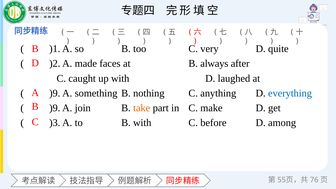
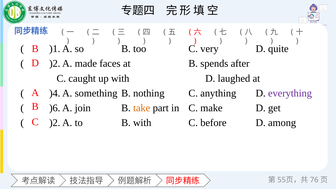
always: always -> spends
)9 at (55, 93): )9 -> )4
everything colour: blue -> purple
)9 at (55, 108): )9 -> )6
)3 at (55, 123): )3 -> )2
